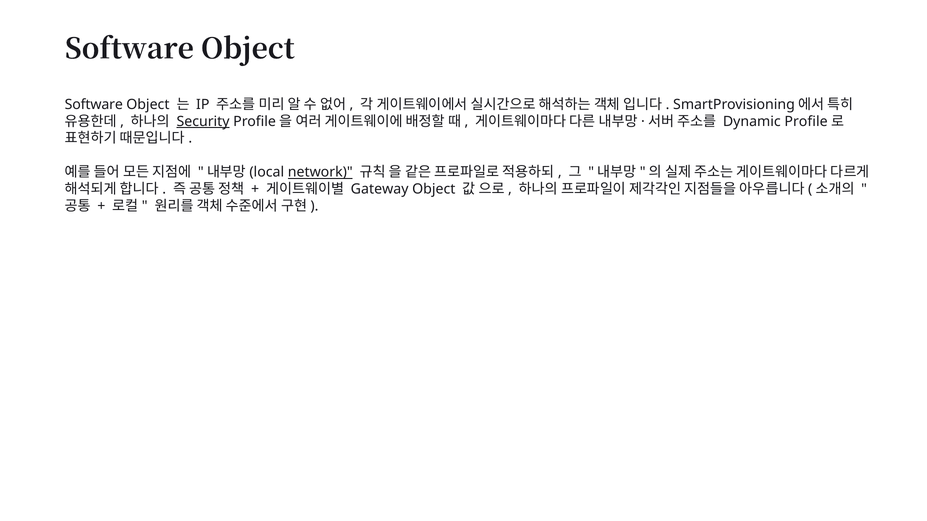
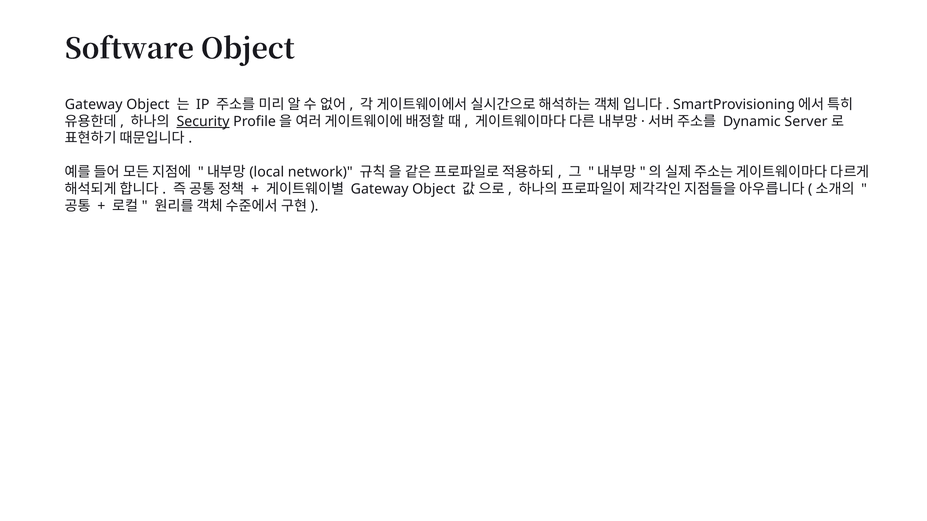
Software at (94, 104): Software -> Gateway
Dynamic Profile: Profile -> Server
network underline: present -> none
